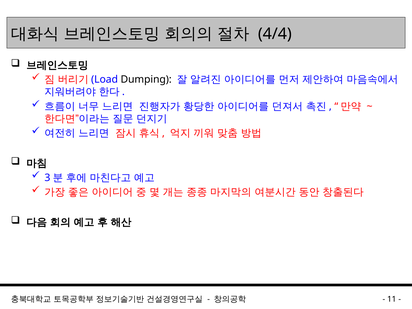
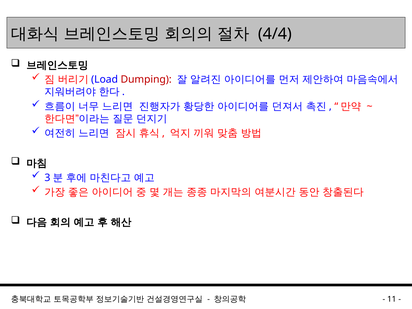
Dumping colour: black -> red
